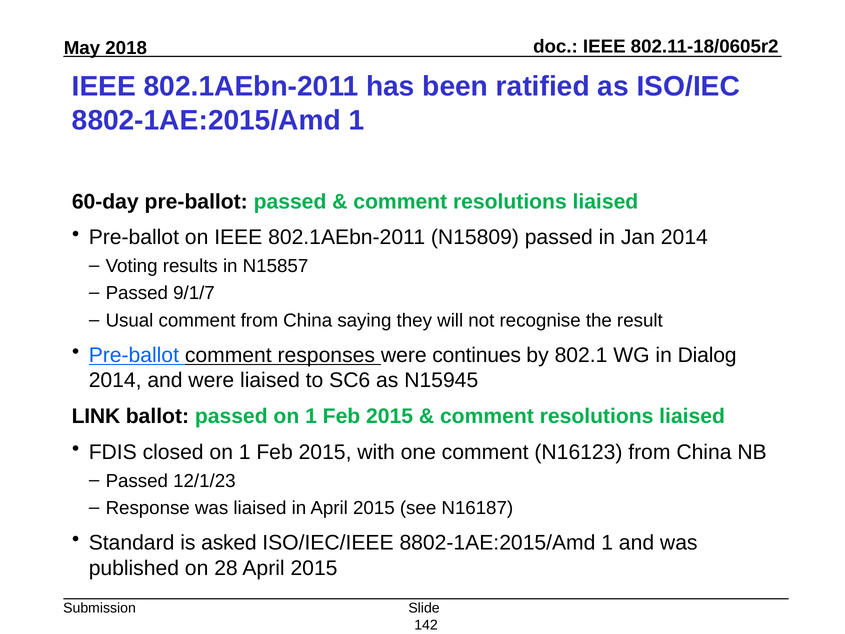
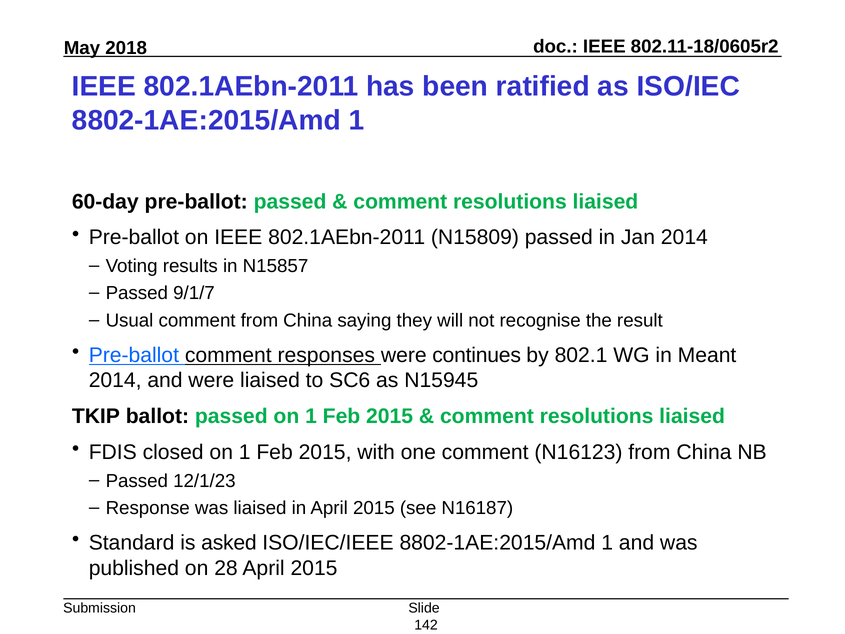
Dialog: Dialog -> Meant
LINK: LINK -> TKIP
